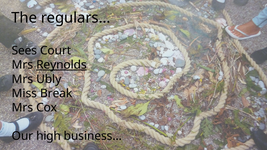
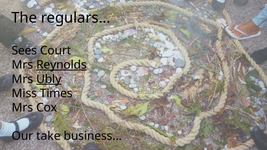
Ubly underline: none -> present
Break: Break -> Times
high: high -> take
